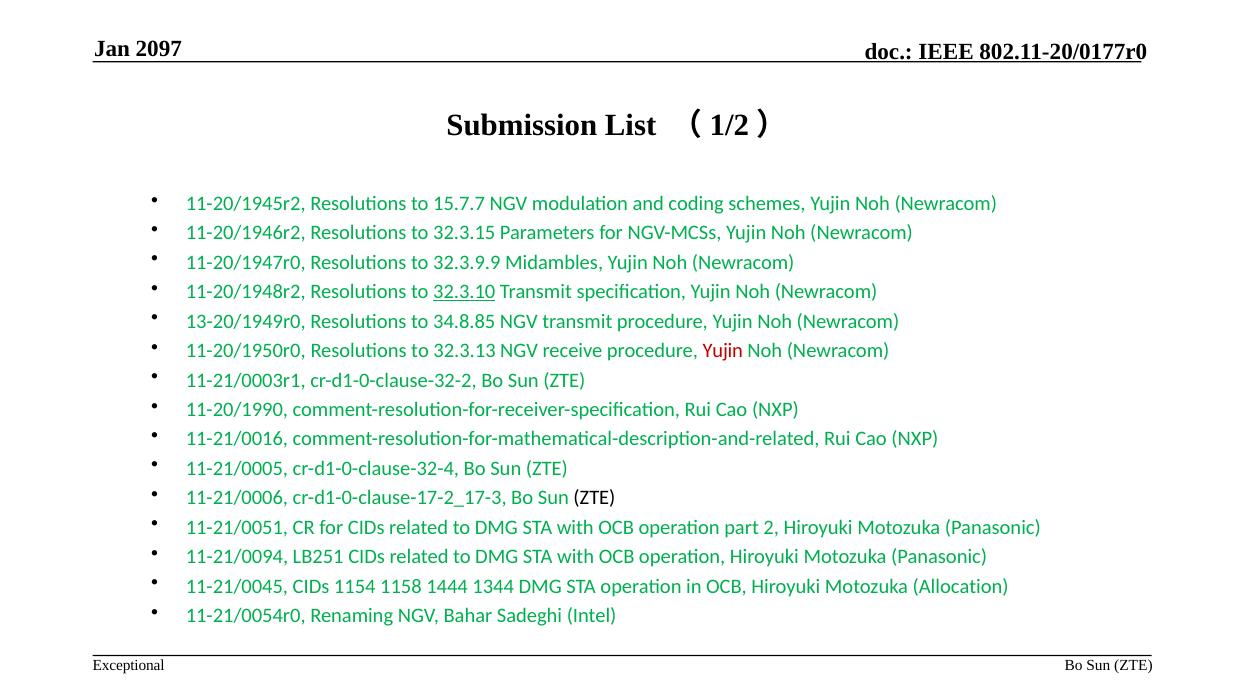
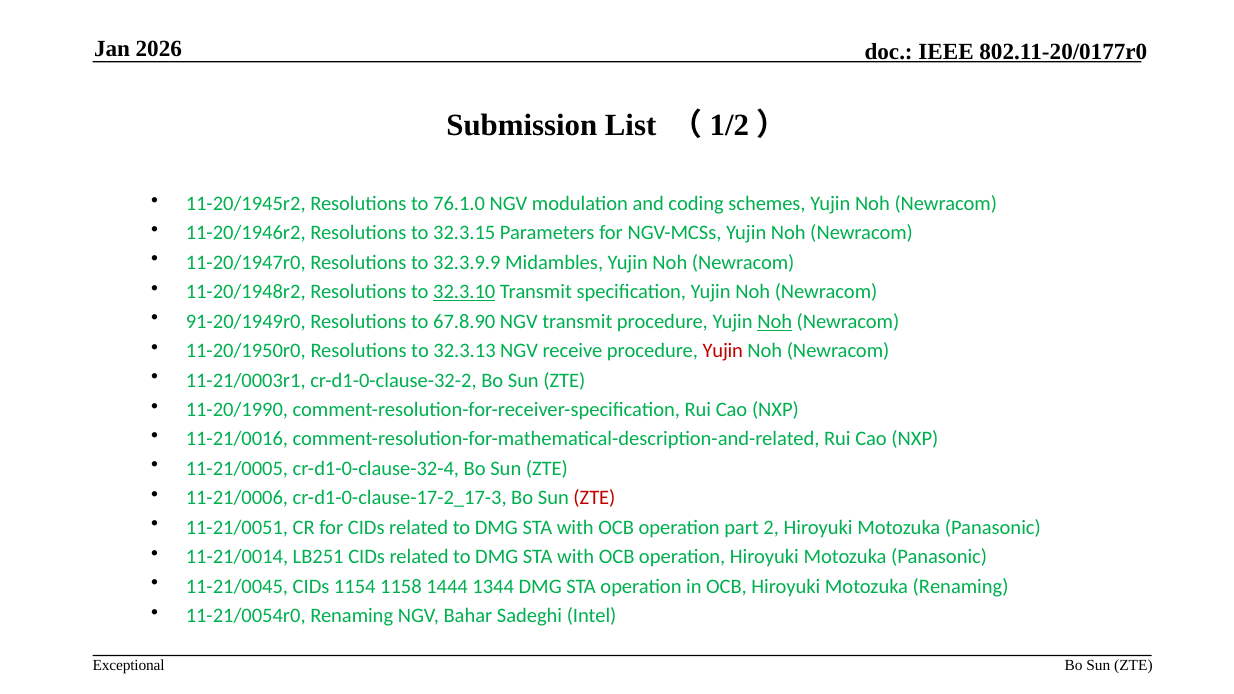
2097: 2097 -> 2026
15.7.7: 15.7.7 -> 76.1.0
13-20/1949r0: 13-20/1949r0 -> 91-20/1949r0
34.8.85: 34.8.85 -> 67.8.90
Noh at (775, 321) underline: none -> present
ZTE at (594, 498) colour: black -> red
11-21/0094: 11-21/0094 -> 11-21/0014
Motozuka Allocation: Allocation -> Renaming
